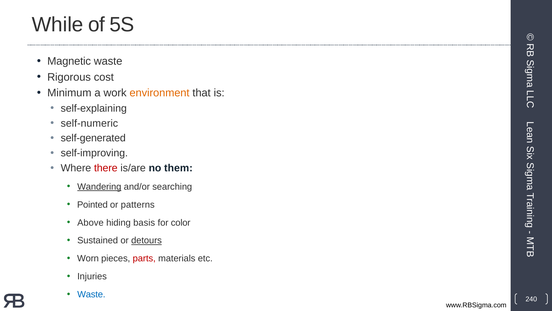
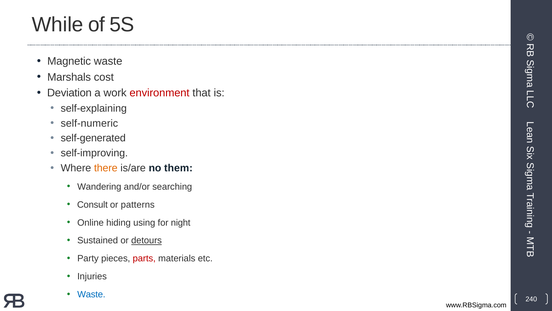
Rigorous: Rigorous -> Marshals
Minimum: Minimum -> Deviation
environment colour: orange -> red
there colour: red -> orange
Wandering underline: present -> none
Pointed: Pointed -> Consult
Above: Above -> Online
basis: basis -> using
color: color -> night
Worn: Worn -> Party
